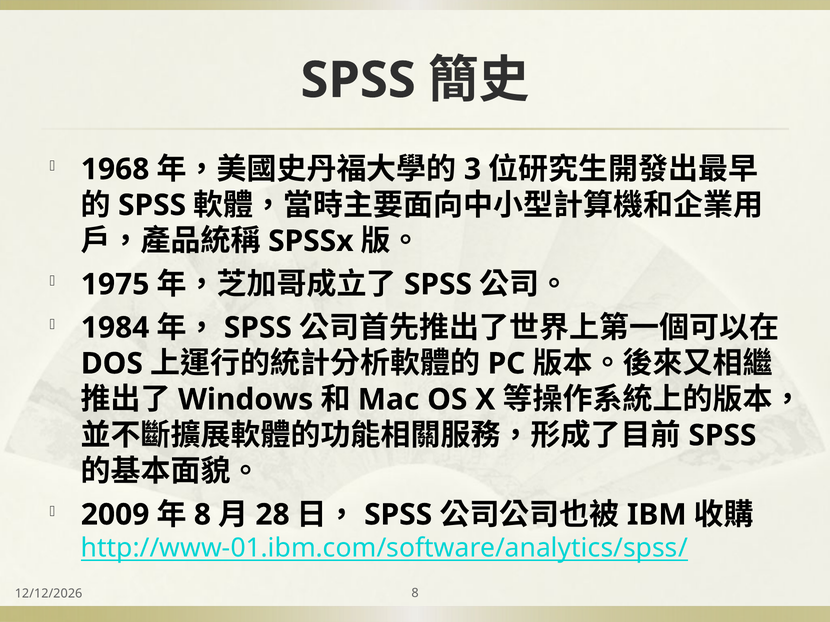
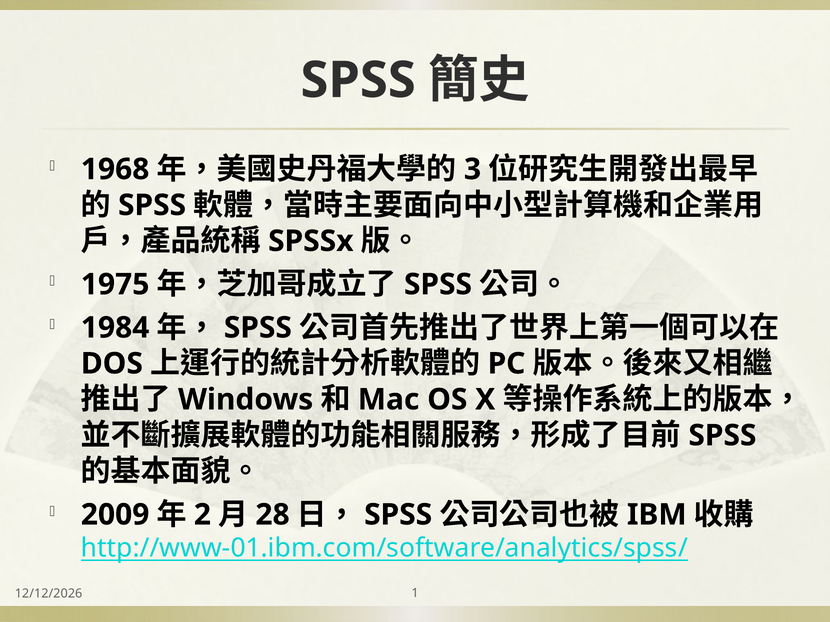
8 at (202, 515): 8 -> 2
8 at (415, 594): 8 -> 1
